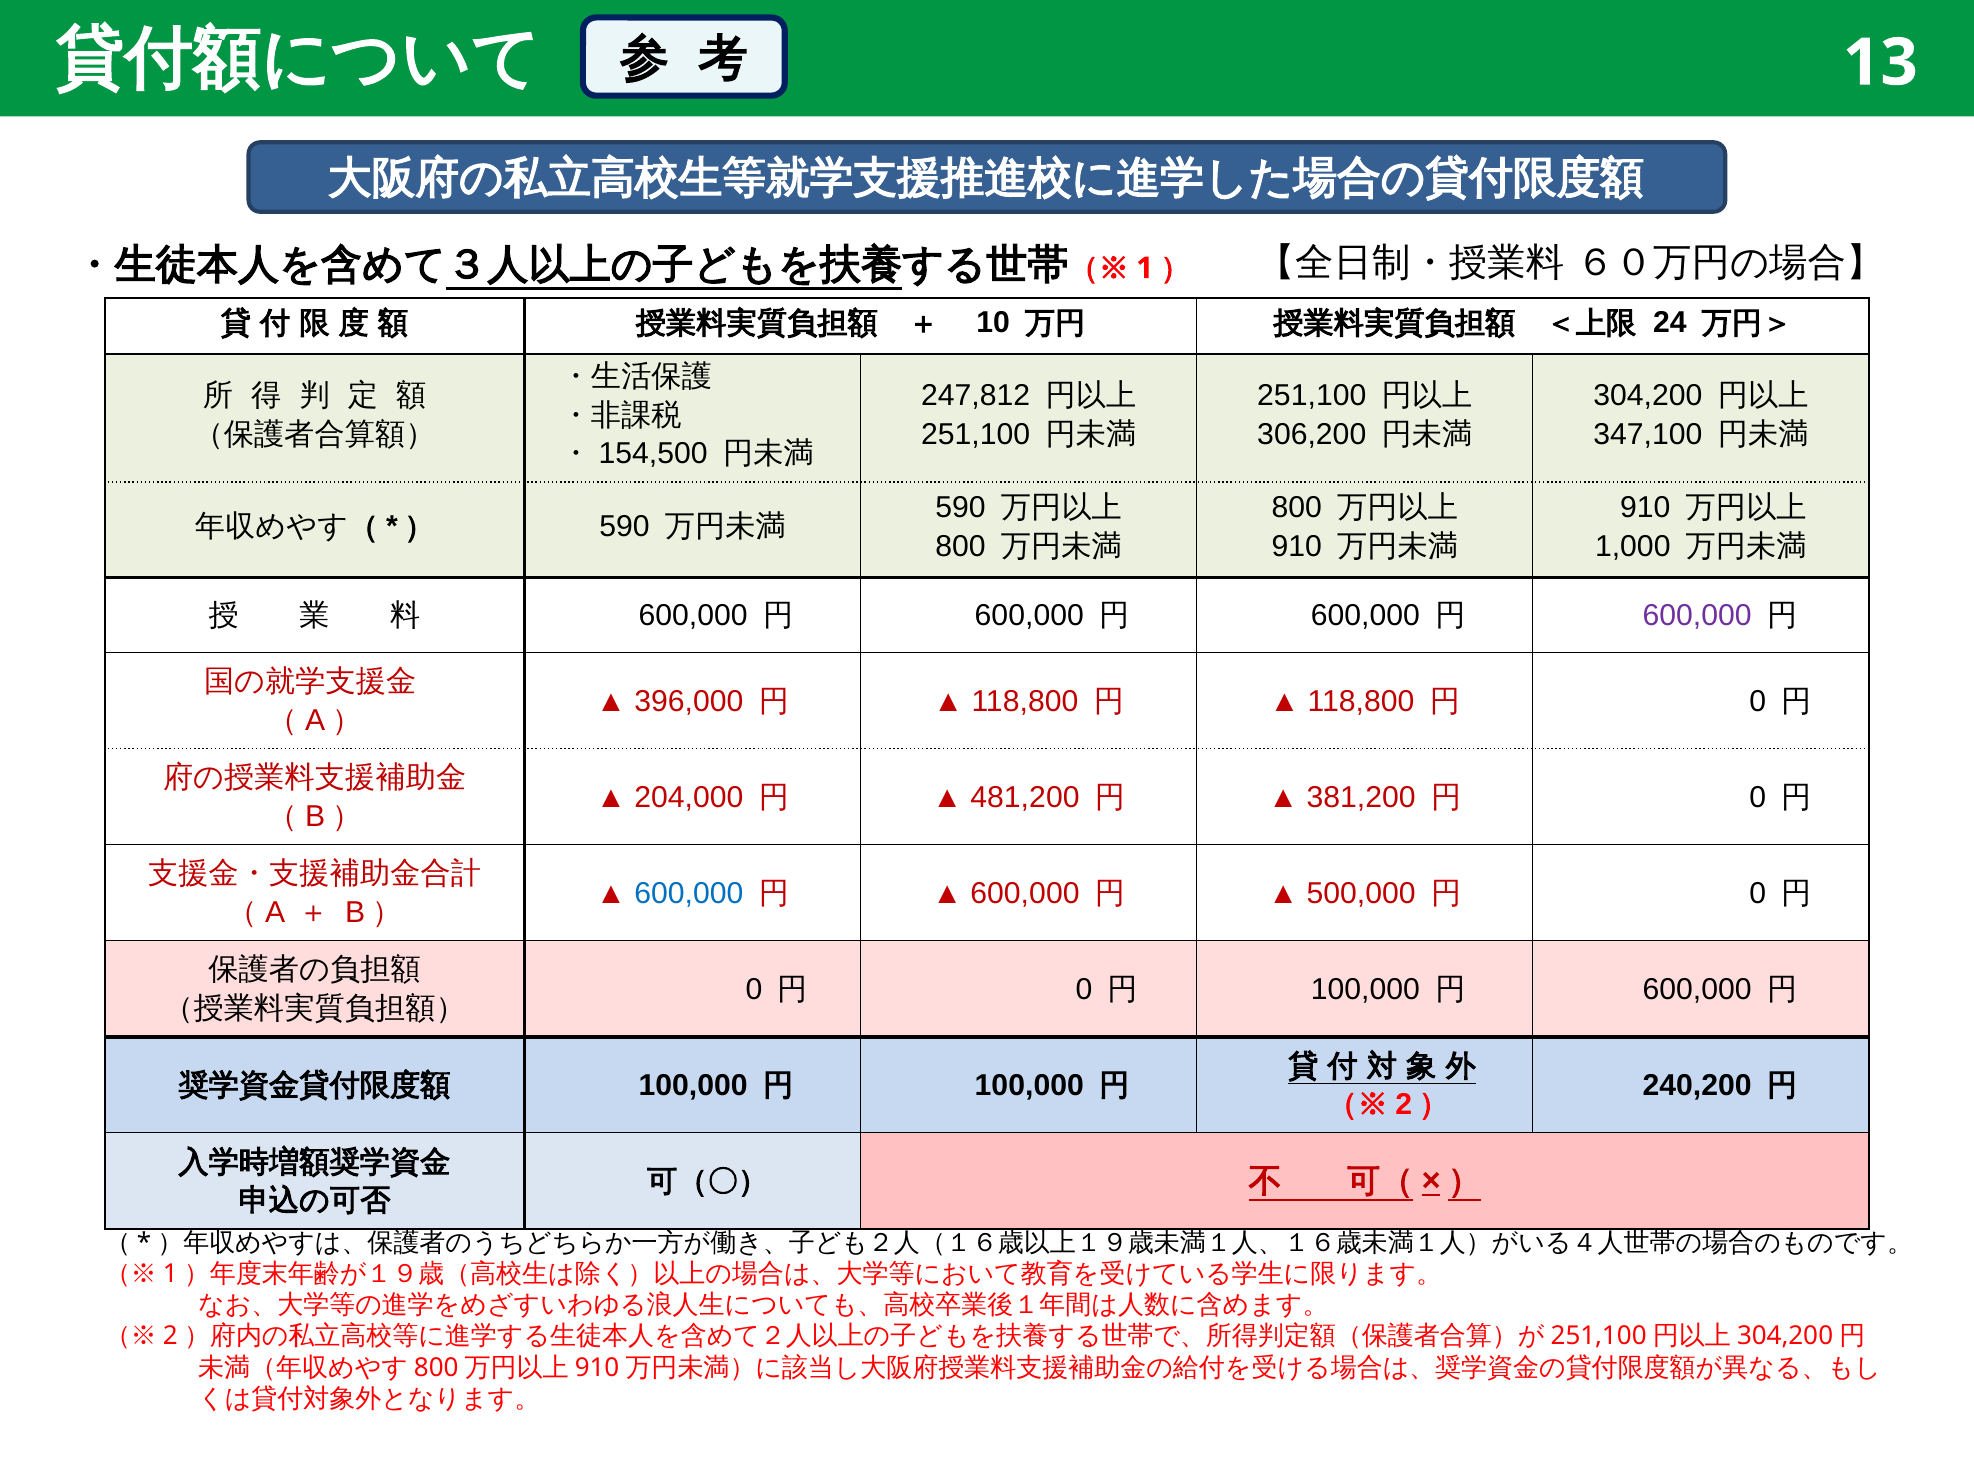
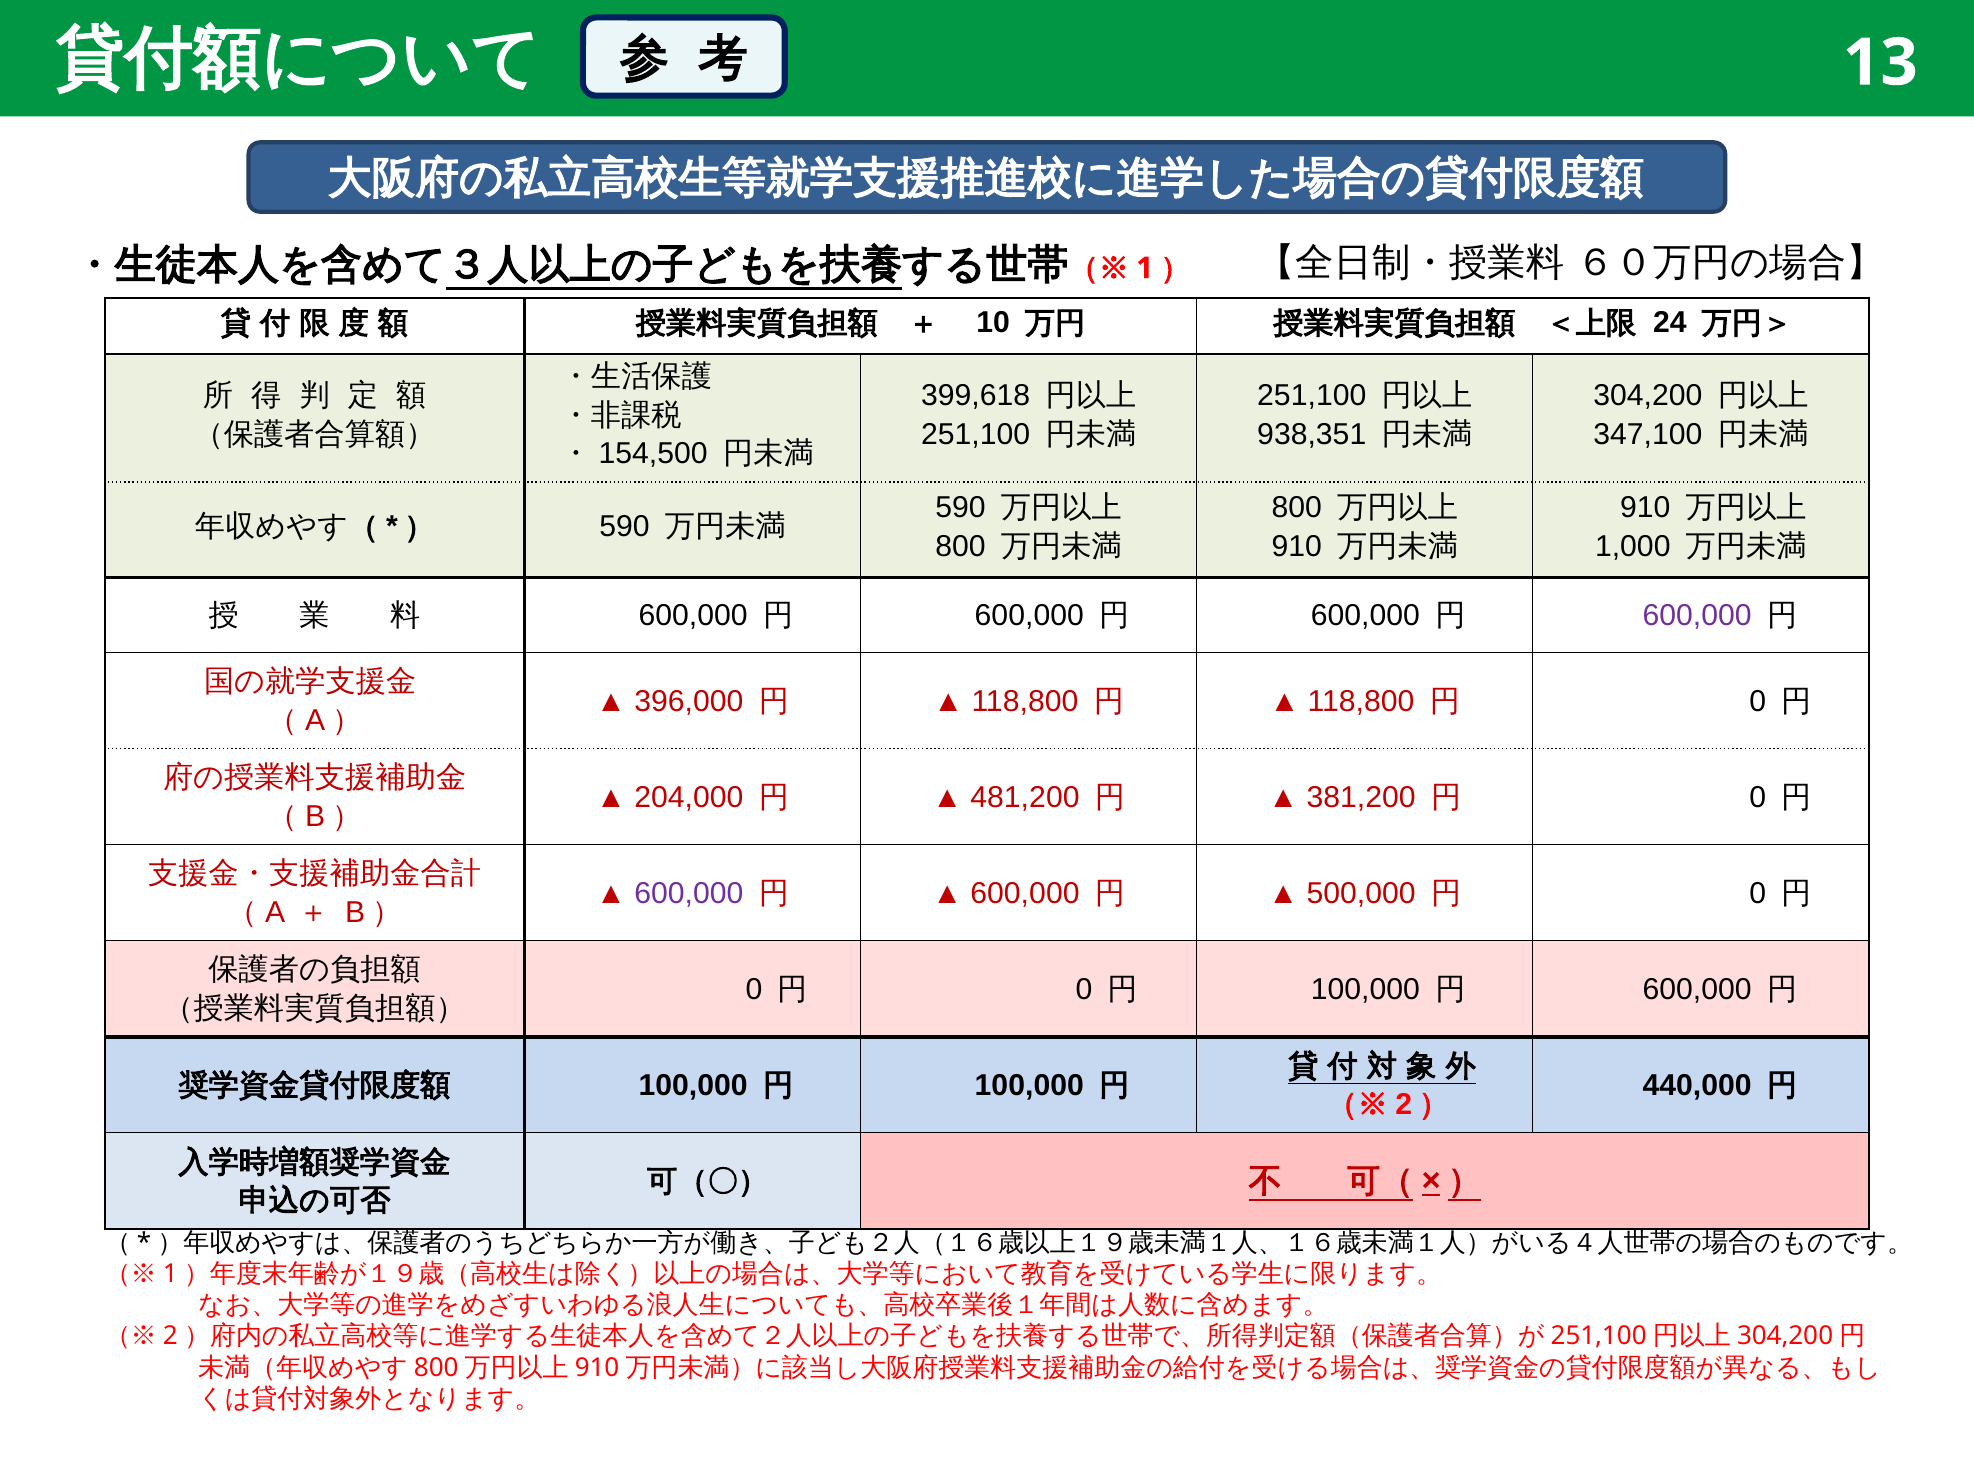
247,812: 247,812 -> 399,618
306,200: 306,200 -> 938,351
600,000 at (689, 893) colour: blue -> purple
240,200: 240,200 -> 440,000
